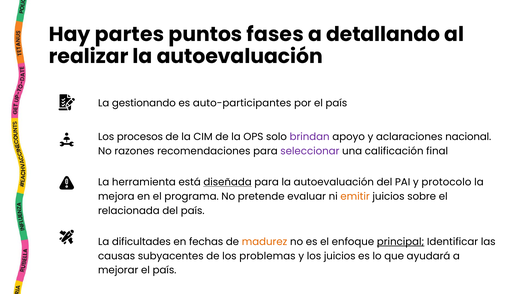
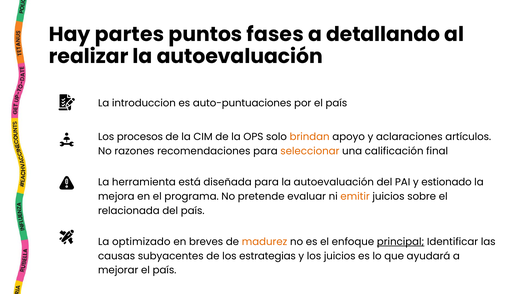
gestionando: gestionando -> introduccion
auto-participantes: auto-participantes -> auto-puntuaciones
brindan colour: purple -> orange
nacional: nacional -> artículos
seleccionar colour: purple -> orange
diseñada underline: present -> none
protocolo: protocolo -> estionado
dificultades: dificultades -> optimizado
fechas: fechas -> breves
problemas: problemas -> estrategias
